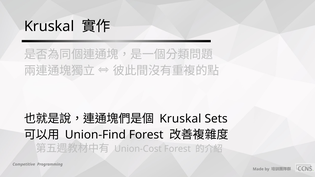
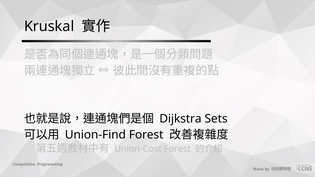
Kruskal at (180, 119): Kruskal -> Dijkstra
